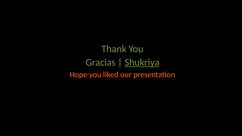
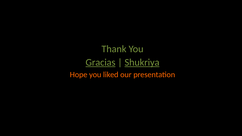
Gracias underline: none -> present
